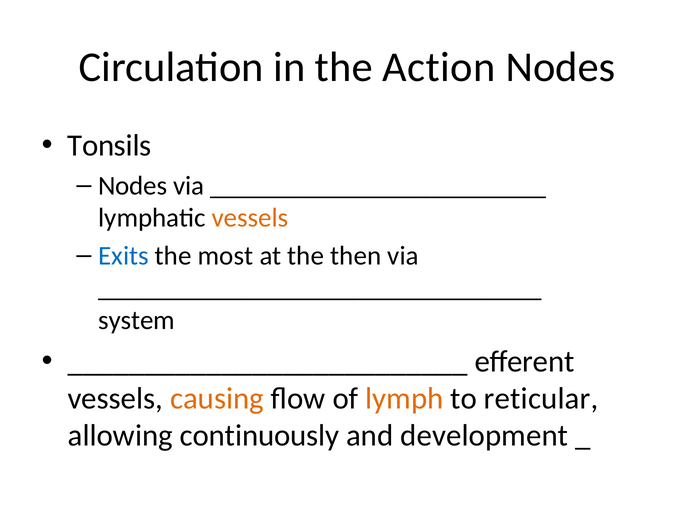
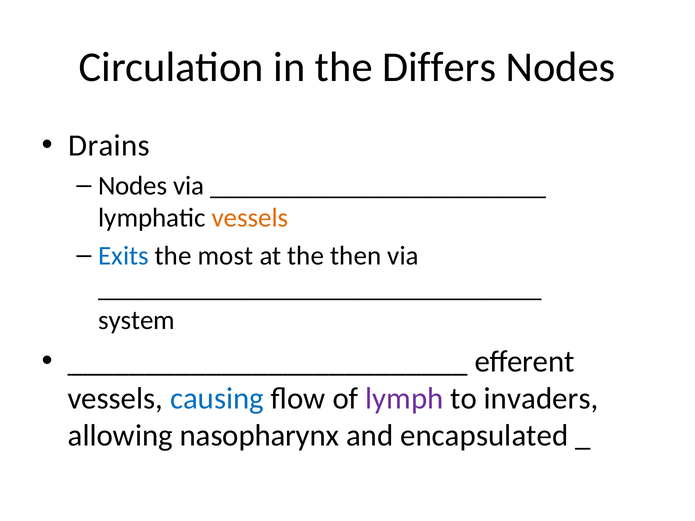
Action: Action -> Differs
Tonsils: Tonsils -> Drains
causing colour: orange -> blue
lymph colour: orange -> purple
reticular: reticular -> invaders
continuously: continuously -> nasopharynx
development: development -> encapsulated
